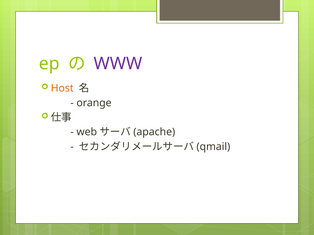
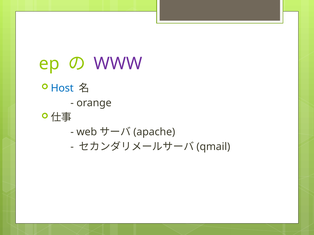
Host colour: orange -> blue
